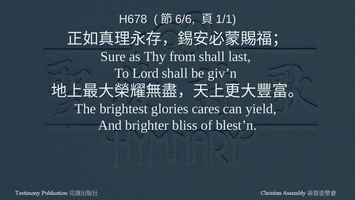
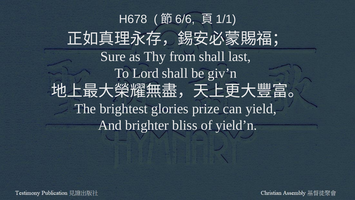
cares: cares -> prize
blest’n: blest’n -> yield’n
